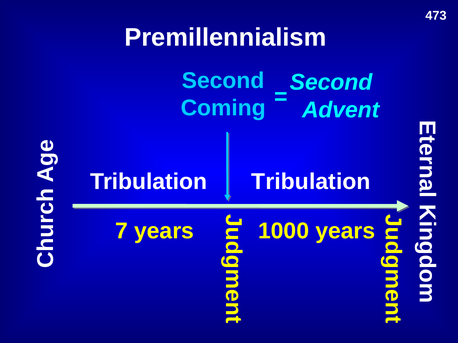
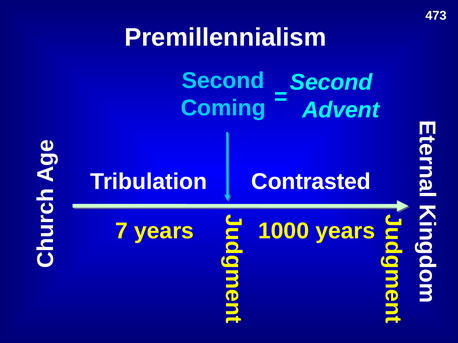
Tribulation at (311, 182): Tribulation -> Contrasted
